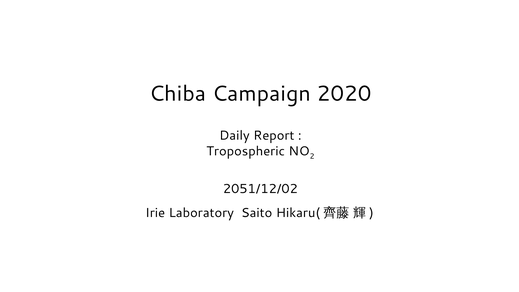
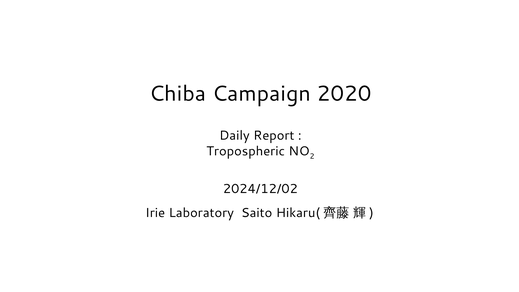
2051/12/02: 2051/12/02 -> 2024/12/02
